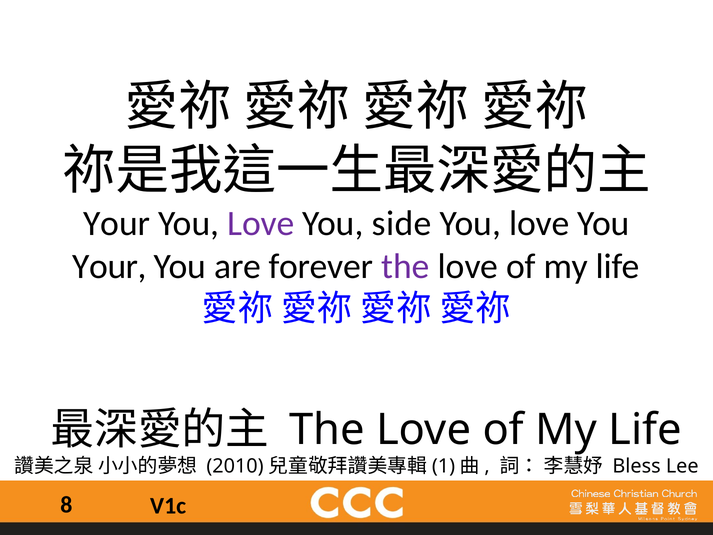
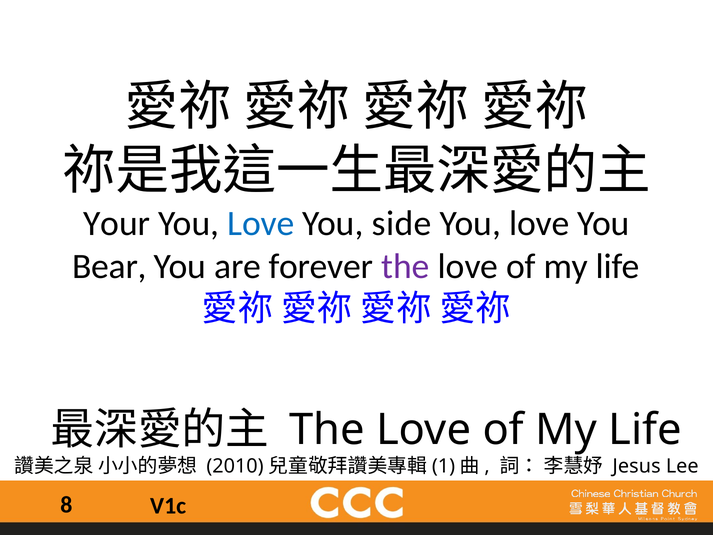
Love at (261, 223) colour: purple -> blue
Your at (109, 266): Your -> Bear
Bless: Bless -> Jesus
